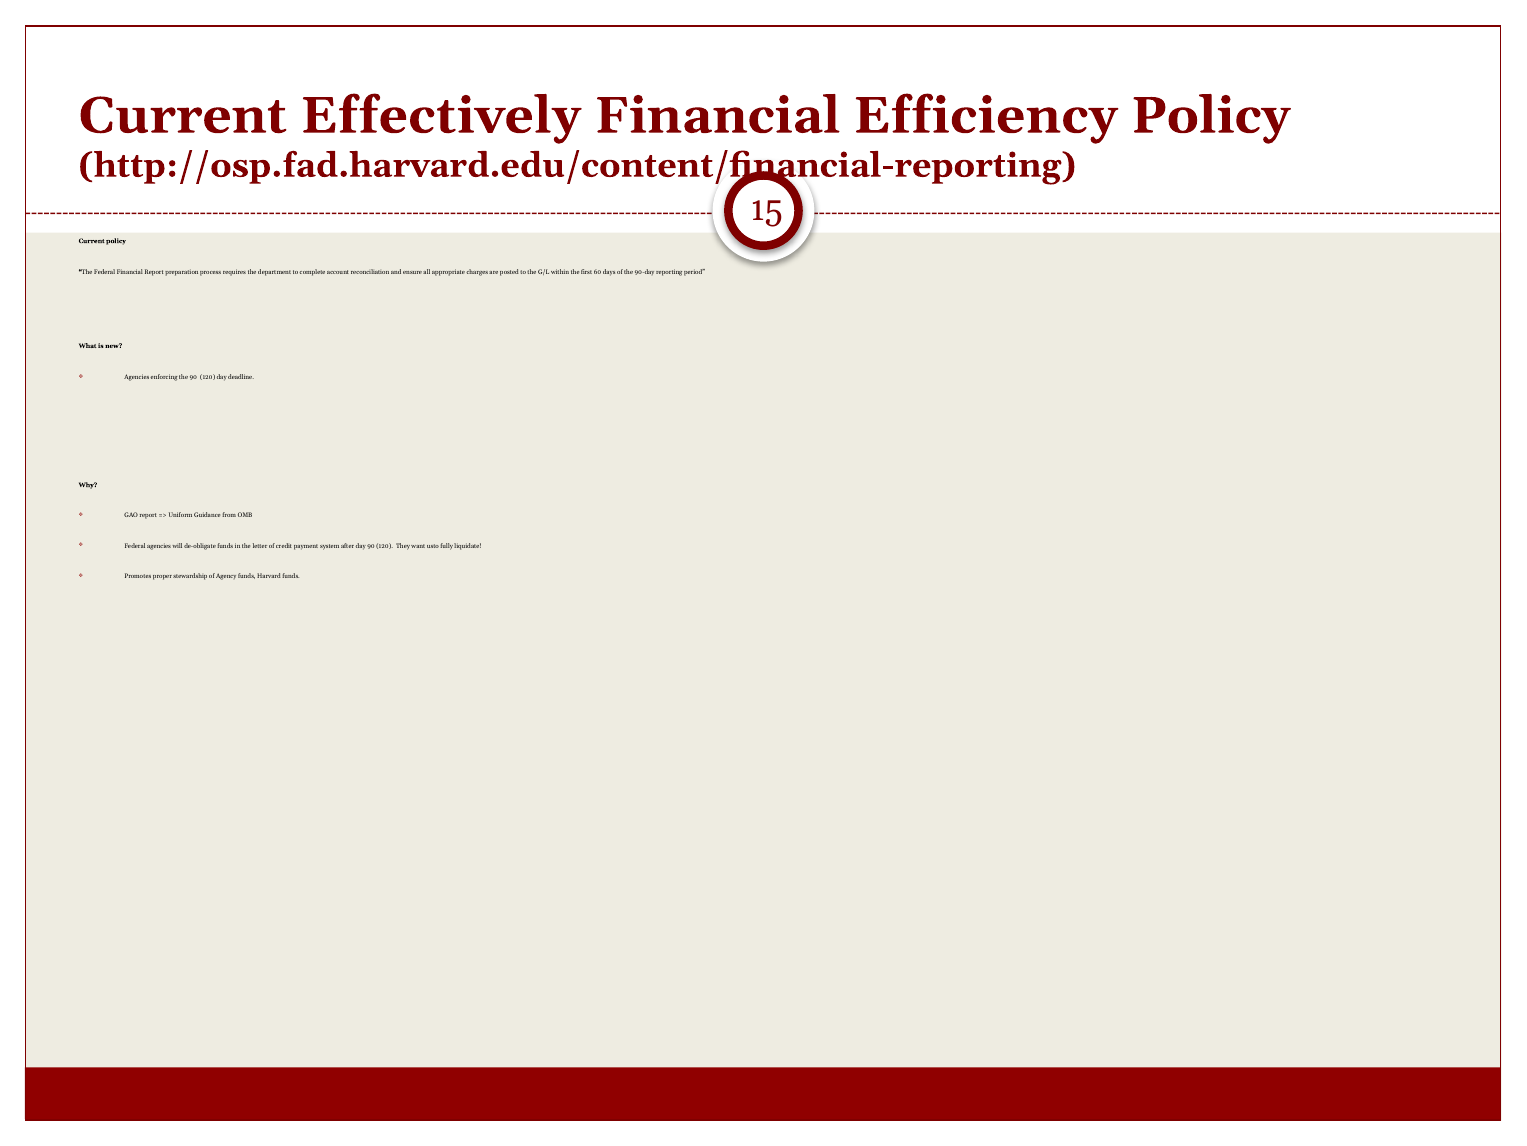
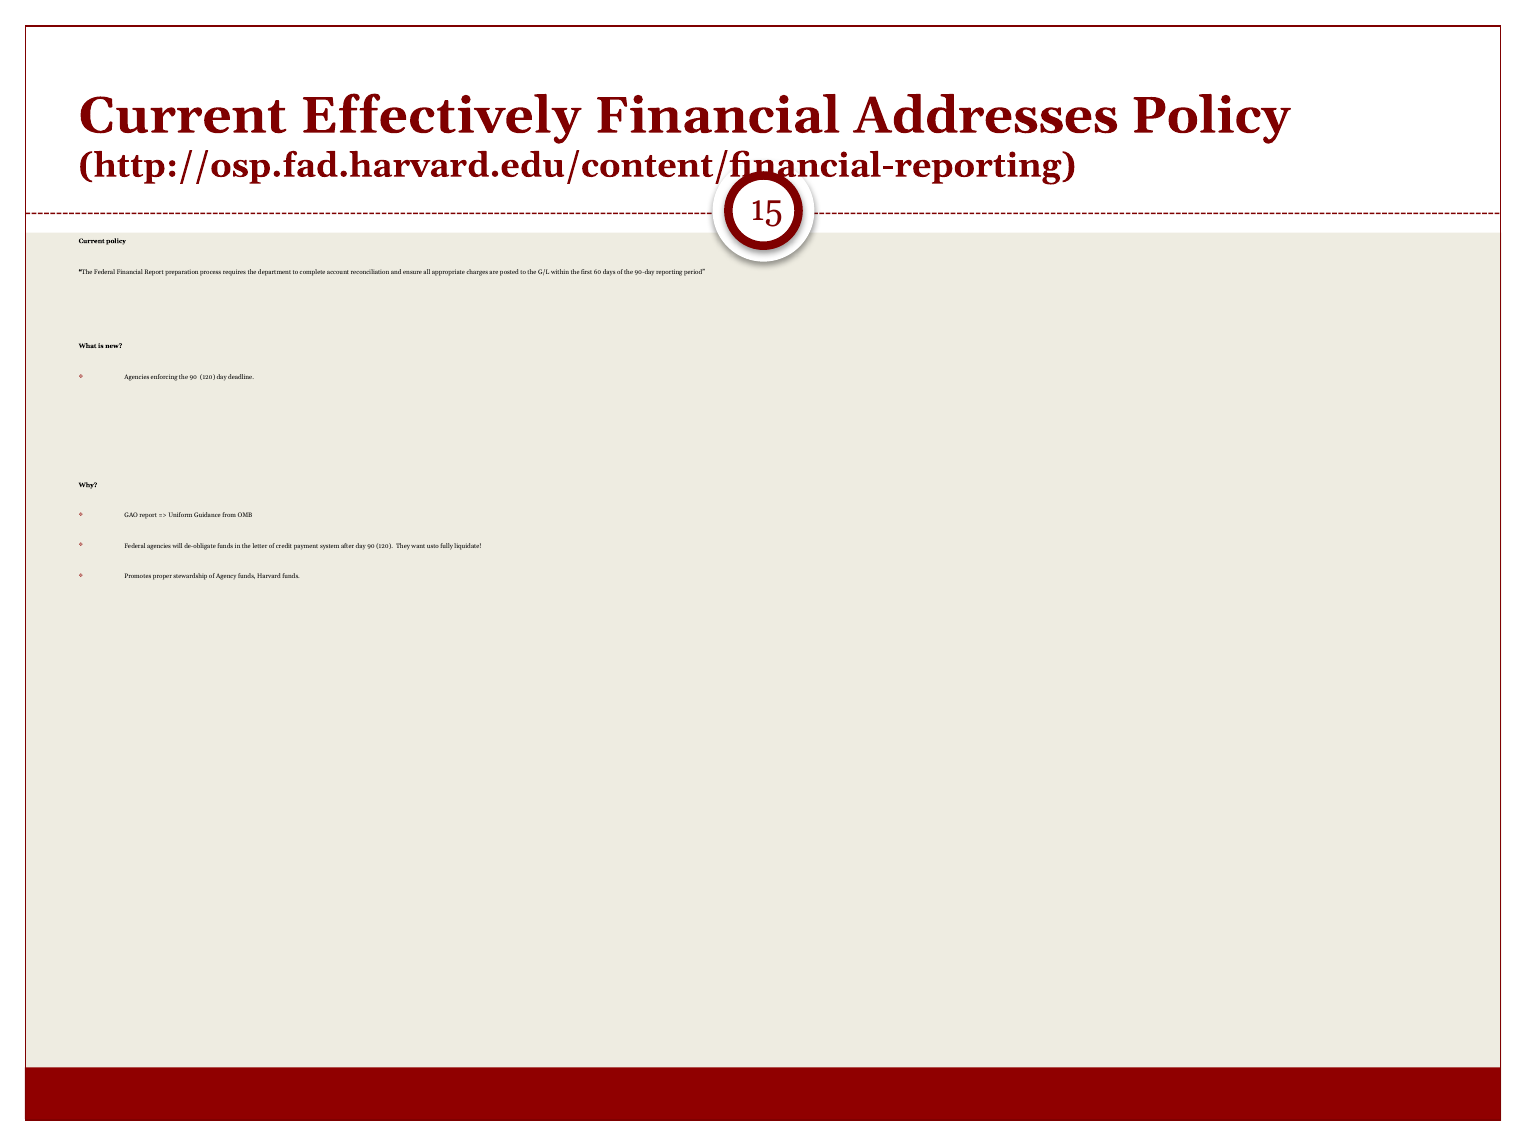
Efficiency: Efficiency -> Addresses
